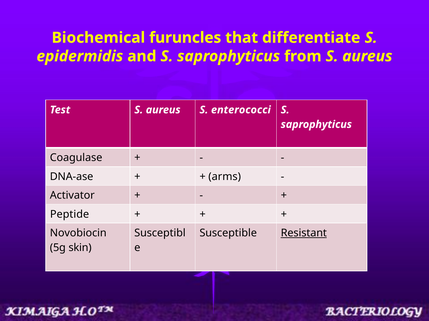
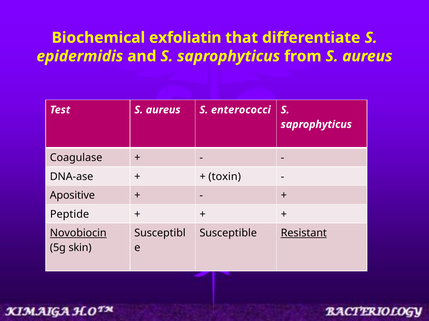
furuncles: furuncles -> exfoliatin
arms: arms -> toxin
Activator: Activator -> Apositive
Novobiocin underline: none -> present
